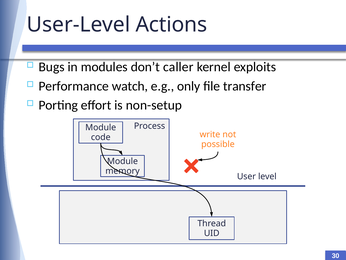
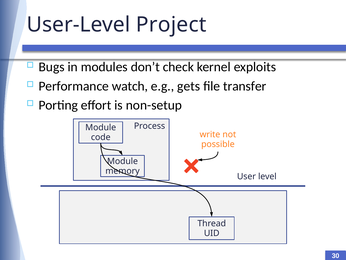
Actions: Actions -> Project
caller: caller -> check
only: only -> gets
